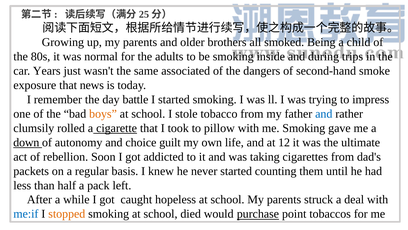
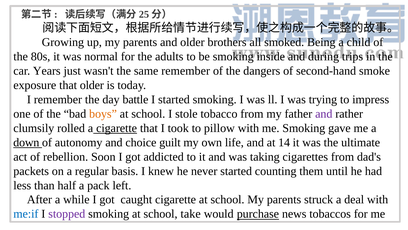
same associated: associated -> remember
that news: news -> older
and at (324, 114) colour: blue -> purple
12: 12 -> 14
caught hopeless: hopeless -> cigarette
stopped colour: orange -> purple
died: died -> take
point: point -> news
